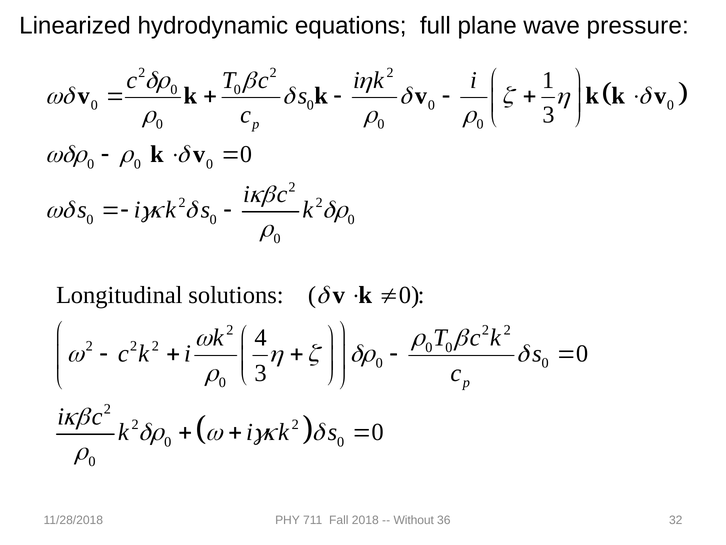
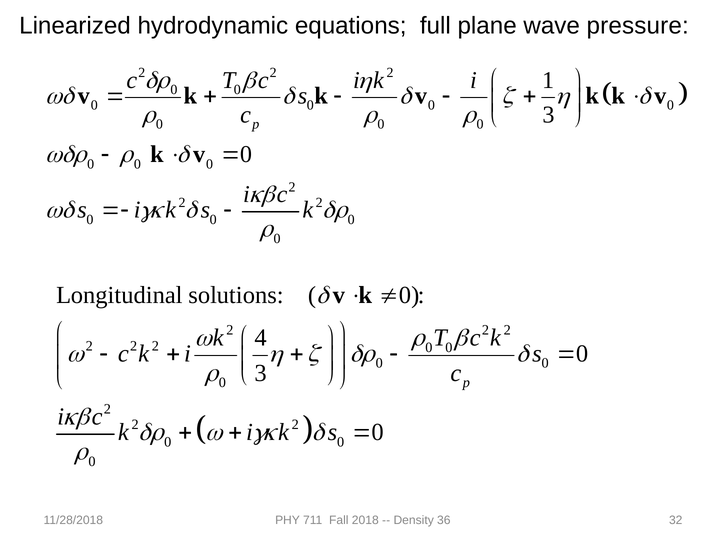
Without: Without -> Density
